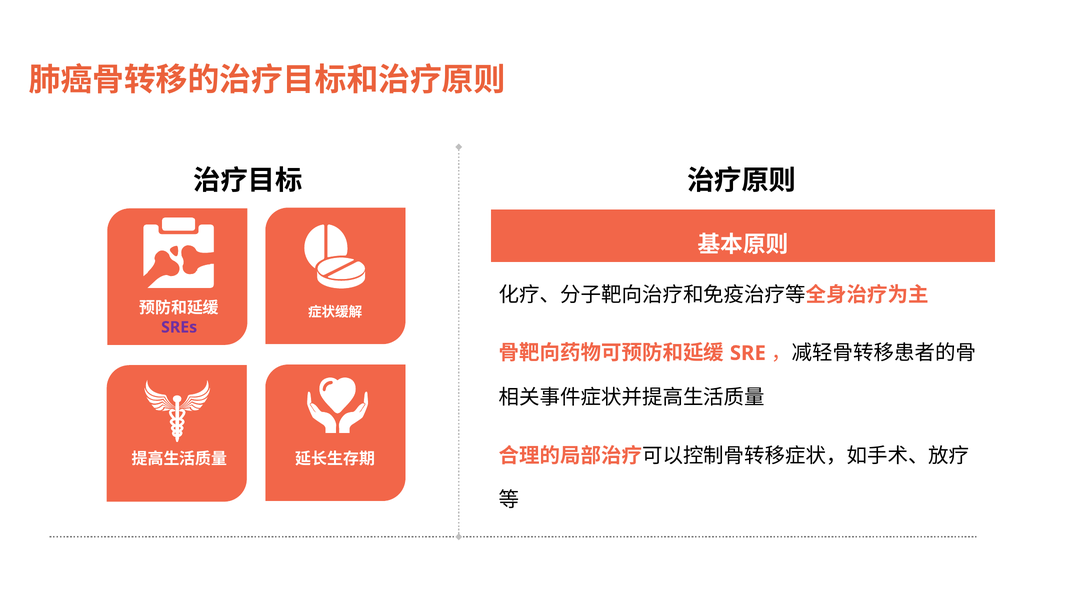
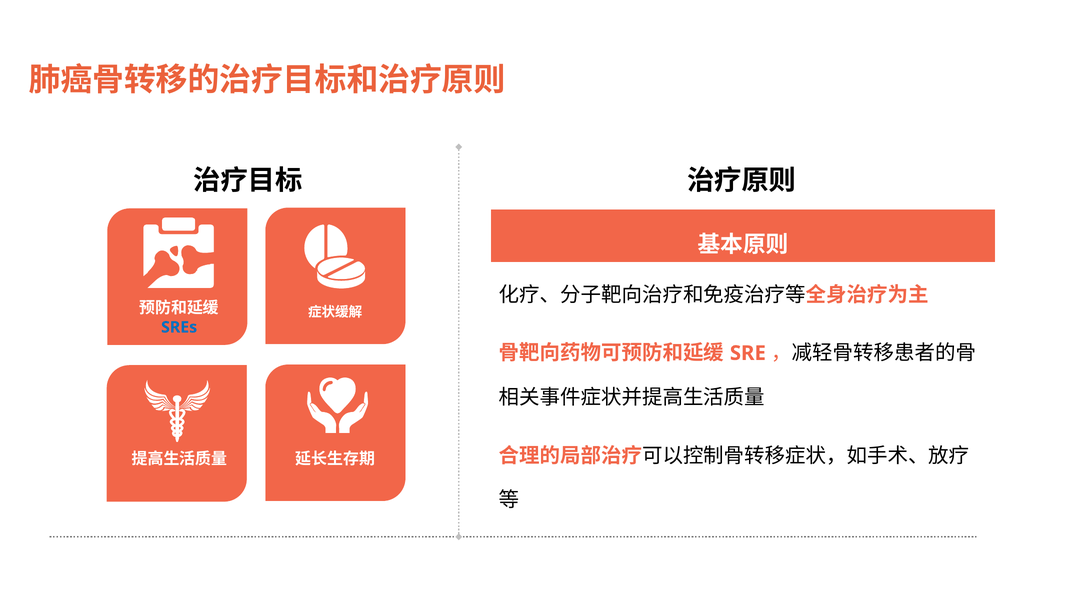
SREs colour: purple -> blue
